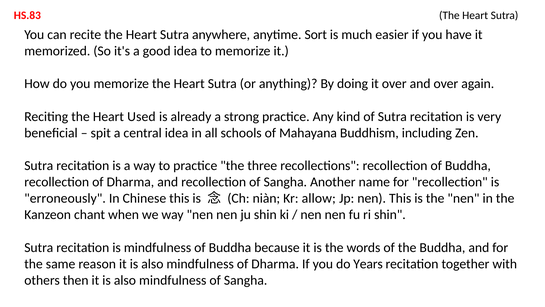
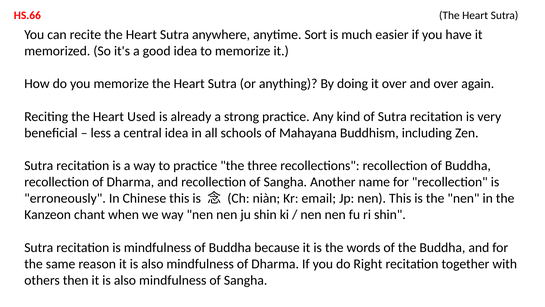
HS.83: HS.83 -> HS.66
spit: spit -> less
allow: allow -> email
Years: Years -> Right
